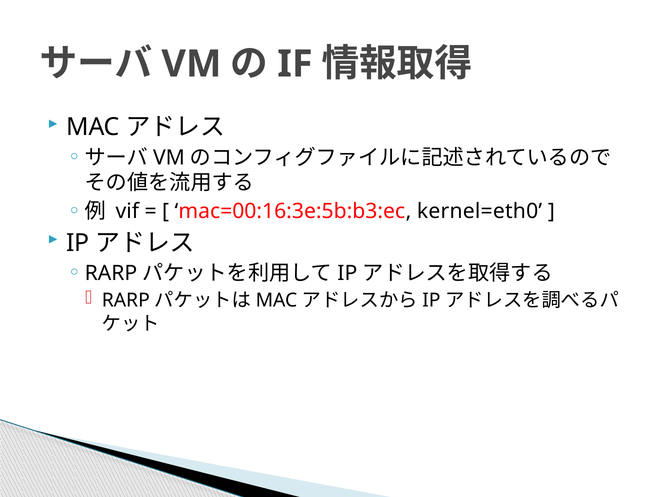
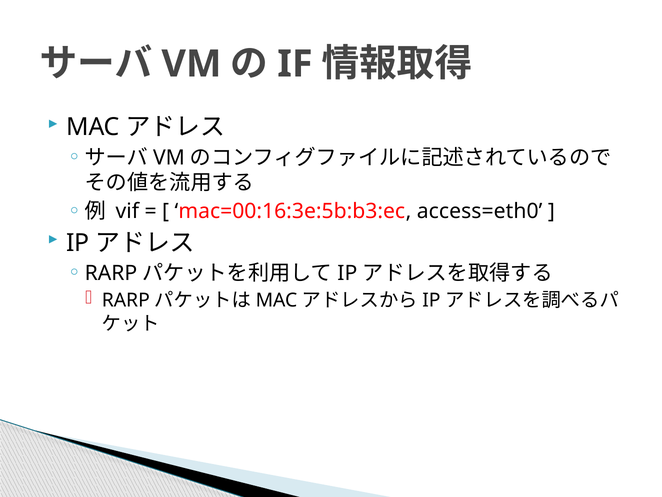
kernel=eth0: kernel=eth0 -> access=eth0
